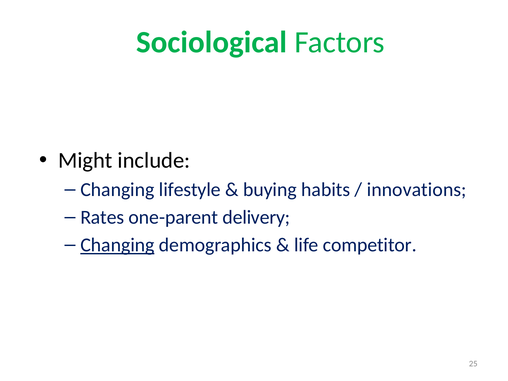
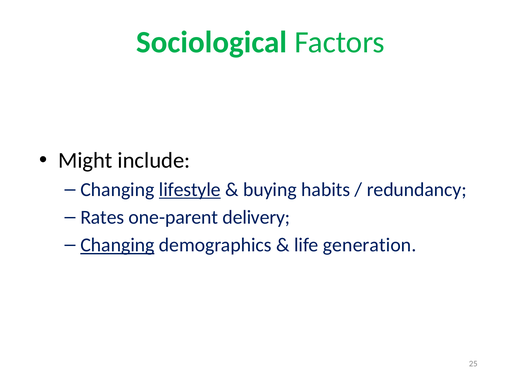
lifestyle underline: none -> present
innovations: innovations -> redundancy
competitor: competitor -> generation
